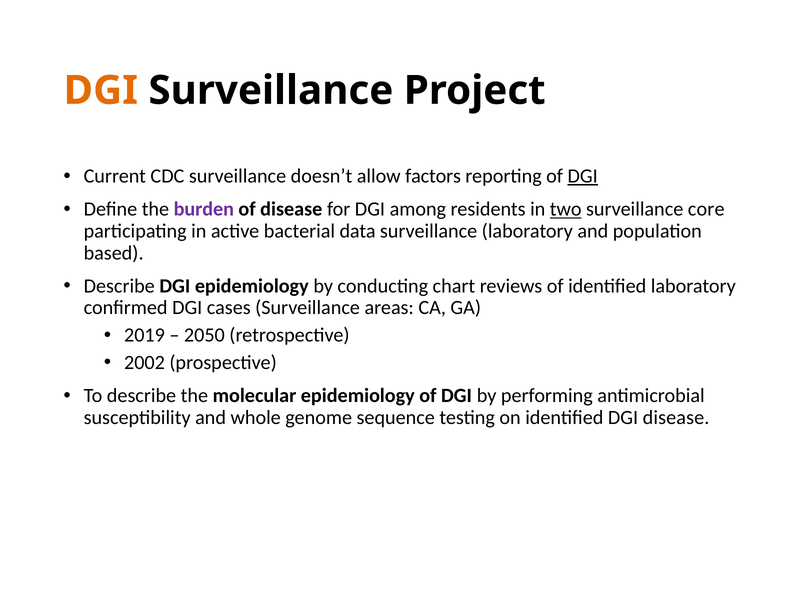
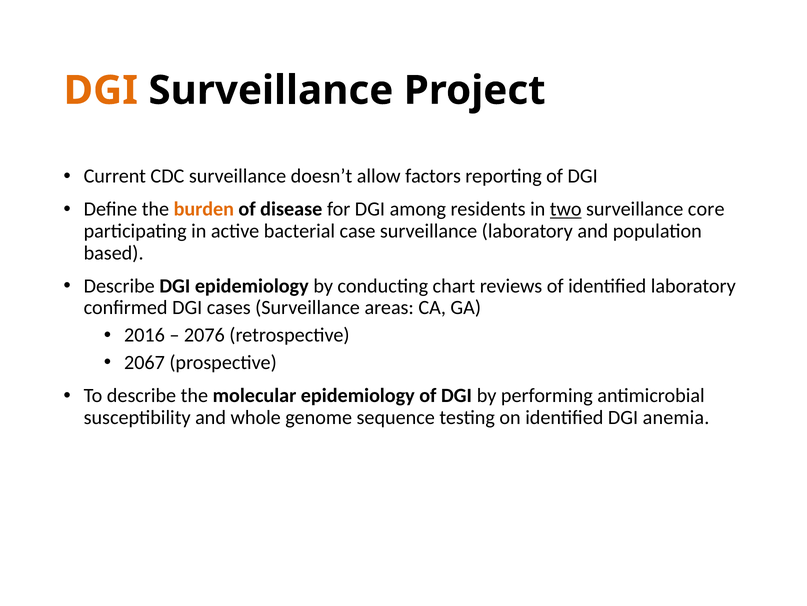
DGI at (583, 176) underline: present -> none
burden colour: purple -> orange
data: data -> case
2019: 2019 -> 2016
2050: 2050 -> 2076
2002: 2002 -> 2067
DGI disease: disease -> anemia
